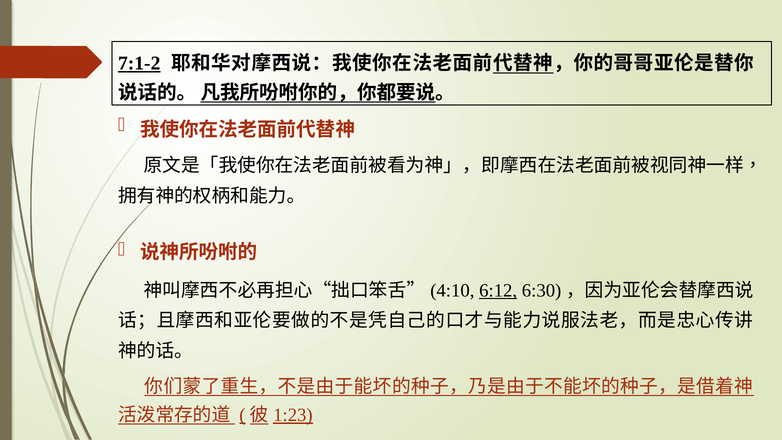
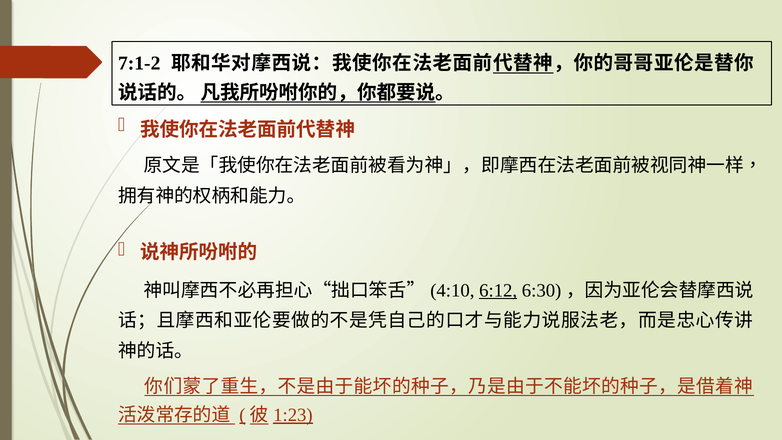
7:1-2 underline: present -> none
